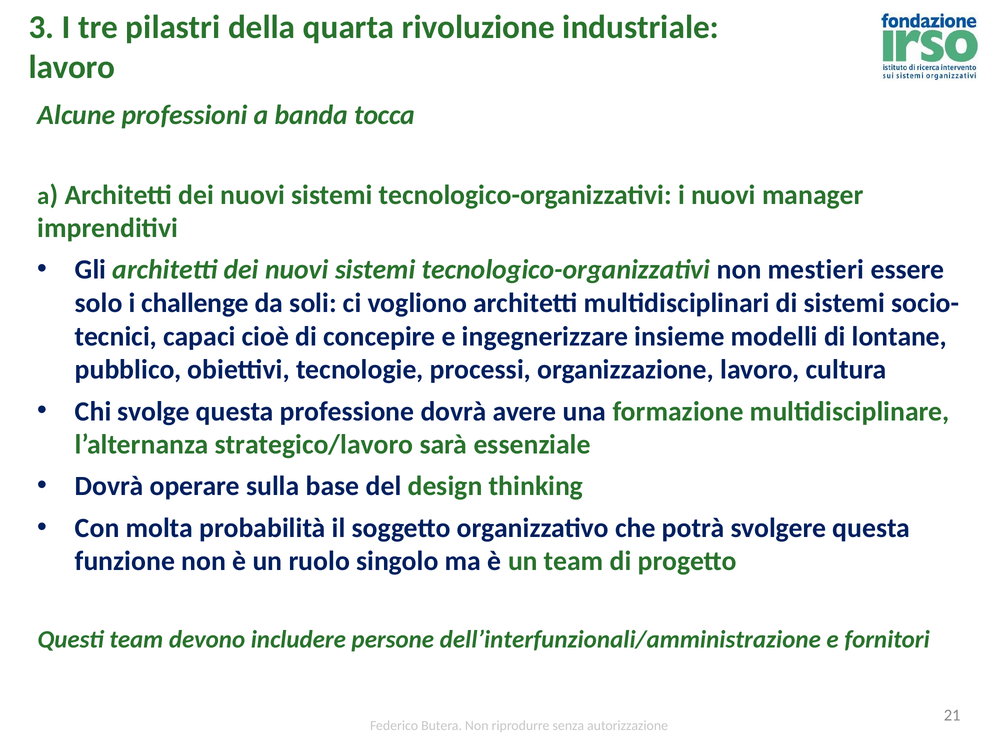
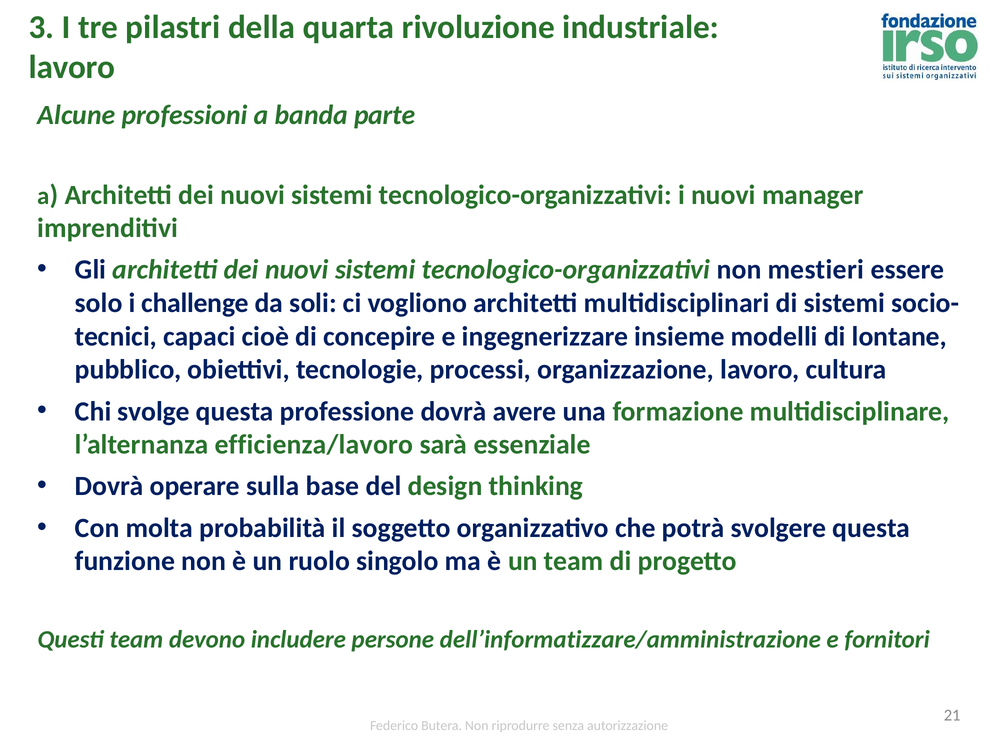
tocca: tocca -> parte
strategico/lavoro: strategico/lavoro -> efficienza/lavoro
dell’interfunzionali/amministrazione: dell’interfunzionali/amministrazione -> dell’informatizzare/amministrazione
